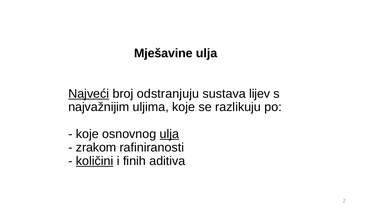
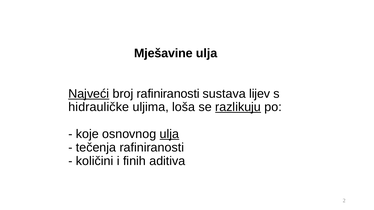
broj odstranjuju: odstranjuju -> rafiniranosti
najvažnijim: najvažnijim -> hidrauličke
uljima koje: koje -> loša
razlikuju underline: none -> present
zrakom: zrakom -> tečenja
količini underline: present -> none
